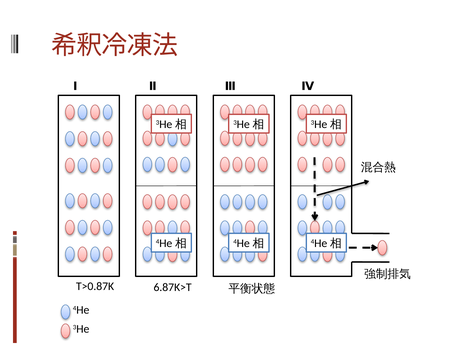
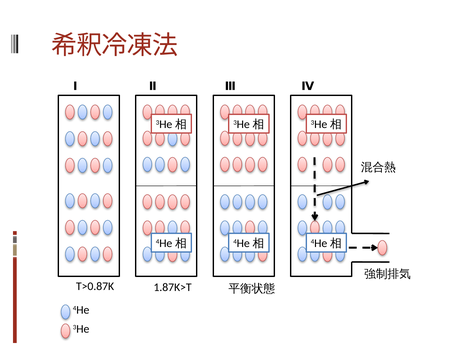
6.87K>T: 6.87K>T -> 1.87K>T
